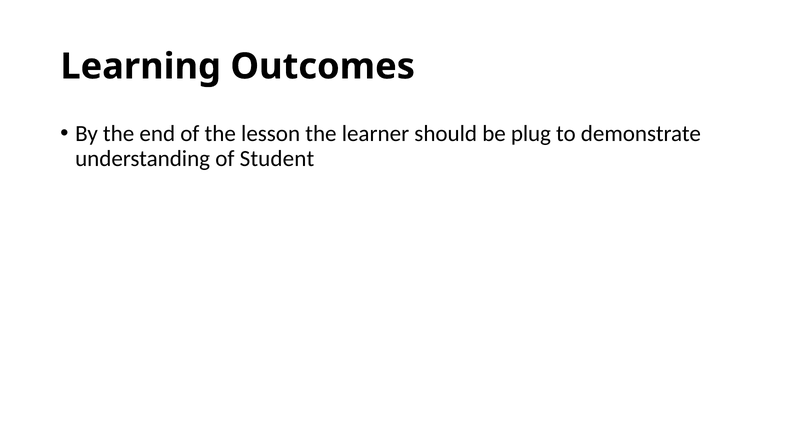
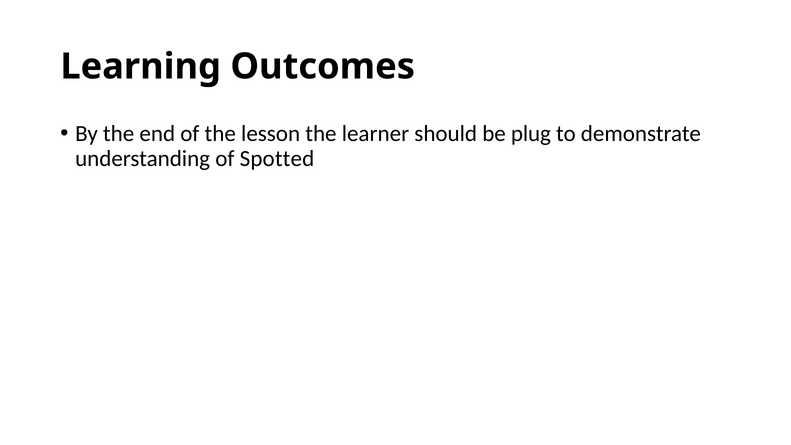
Student: Student -> Spotted
